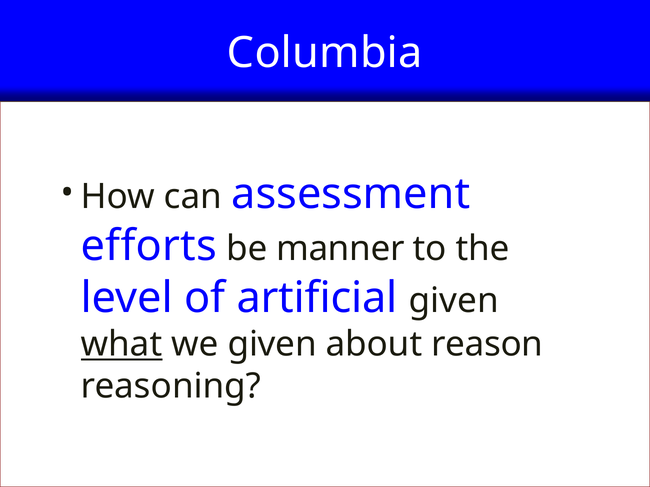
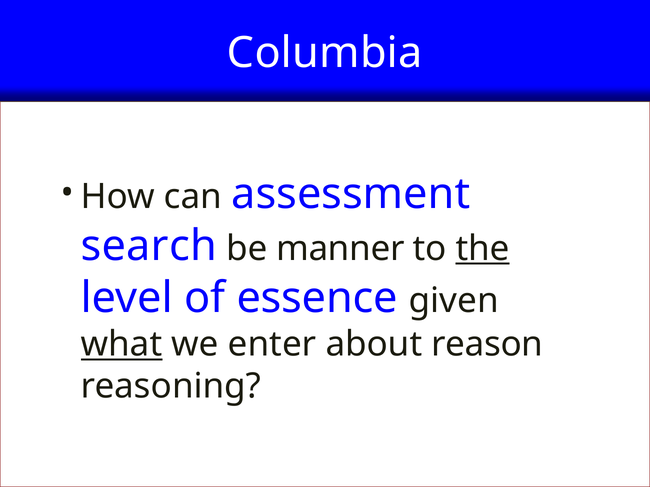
efforts: efforts -> search
the underline: none -> present
artificial: artificial -> essence
we given: given -> enter
